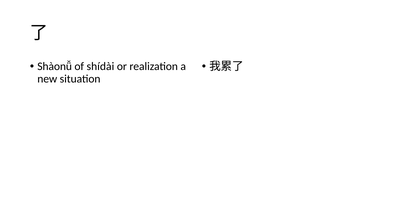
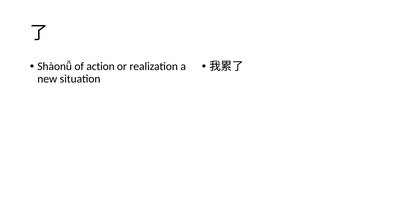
shídài: shídài -> action
